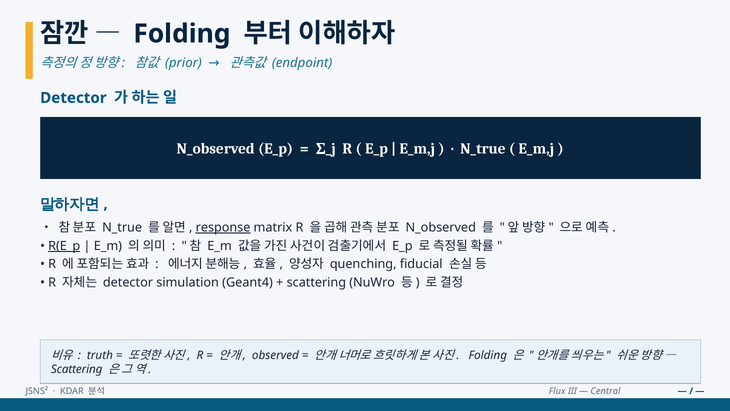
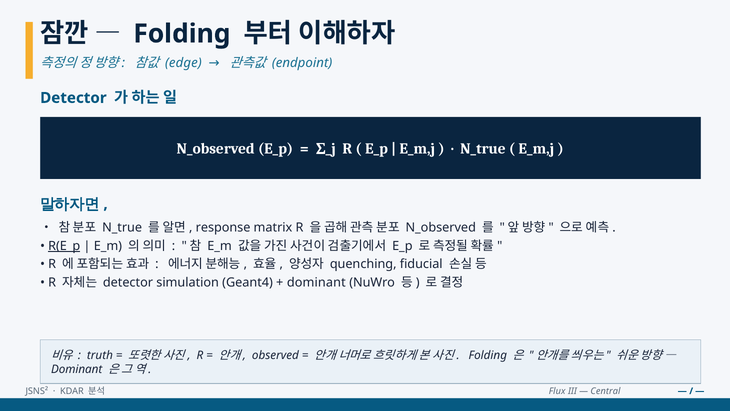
prior: prior -> edge
response underline: present -> none
scattering at (316, 282): scattering -> dominant
Scattering at (77, 369): Scattering -> Dominant
